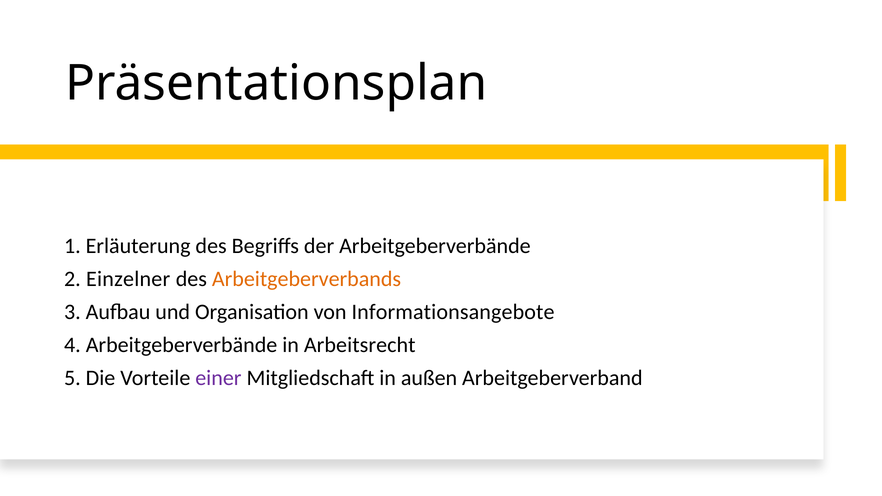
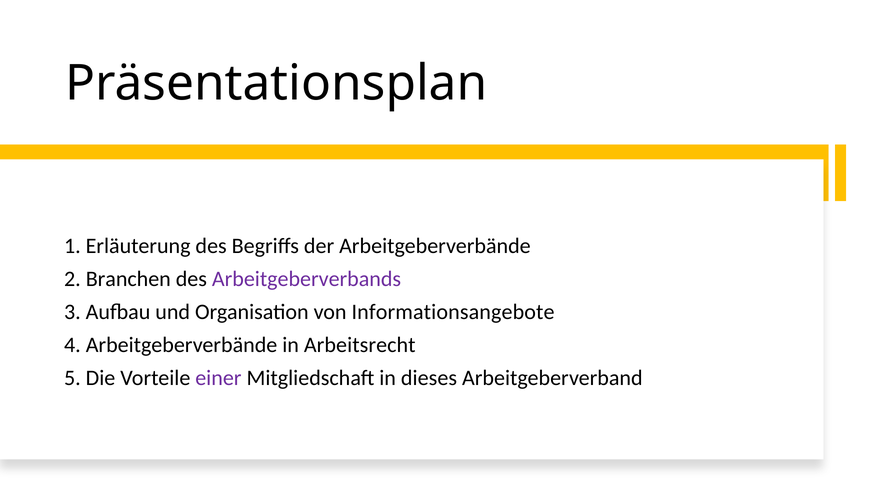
Einzelner: Einzelner -> Branchen
Arbeitgeberverbands colour: orange -> purple
außen: außen -> dieses
